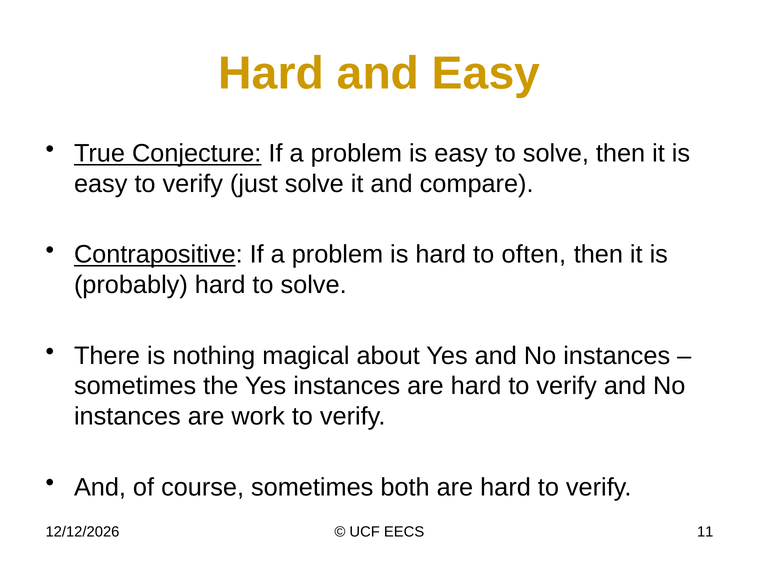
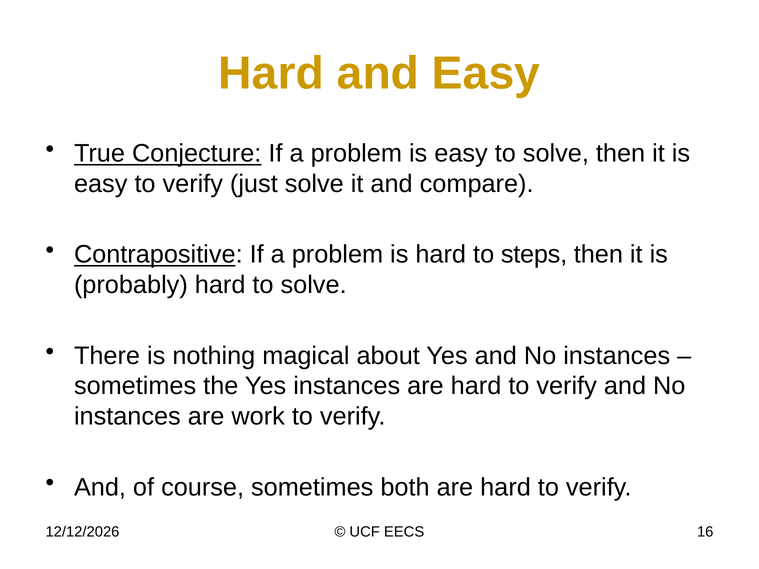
often: often -> steps
11: 11 -> 16
